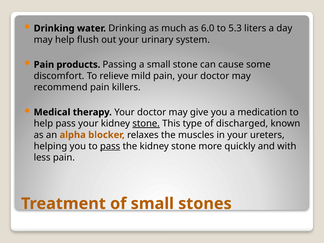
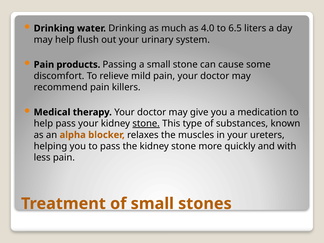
6.0: 6.0 -> 4.0
5.3: 5.3 -> 6.5
discharged: discharged -> substances
pass at (110, 146) underline: present -> none
